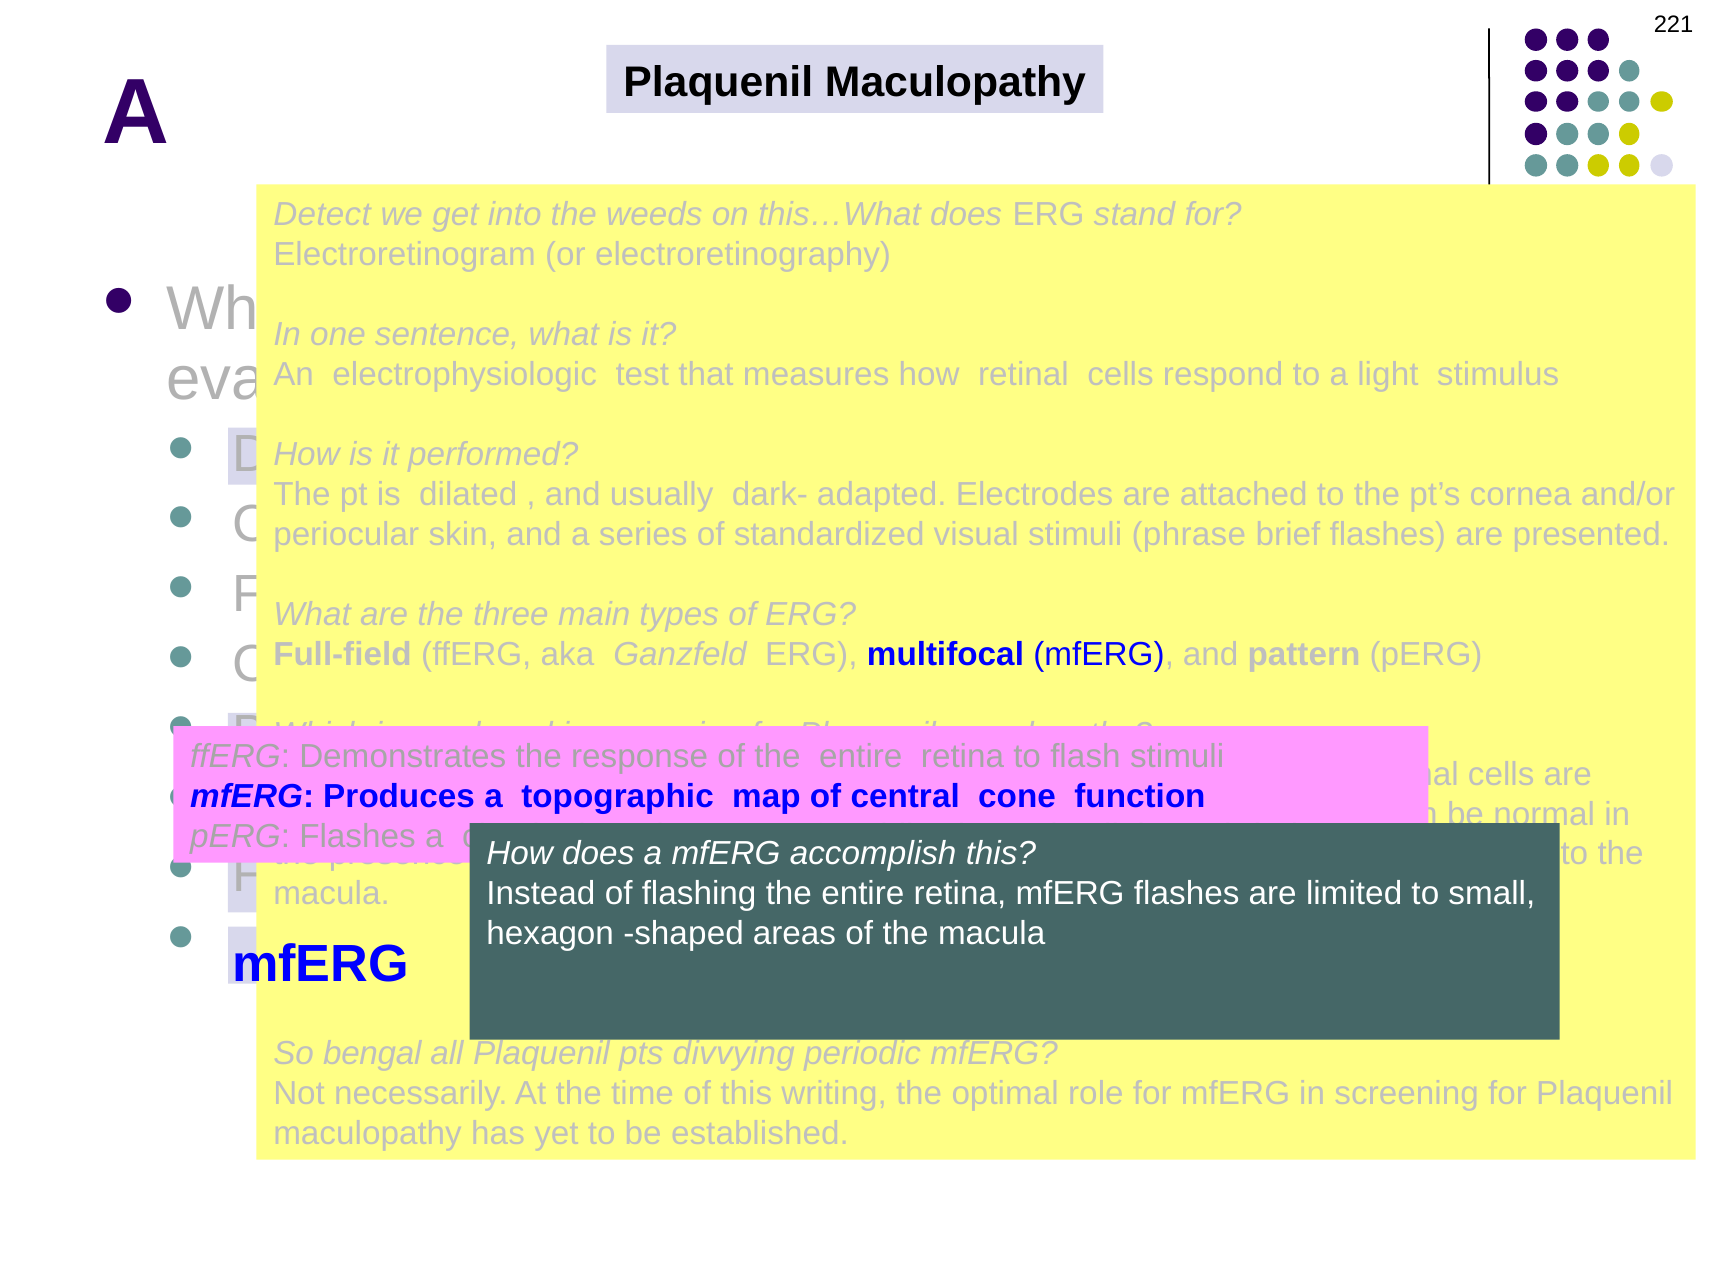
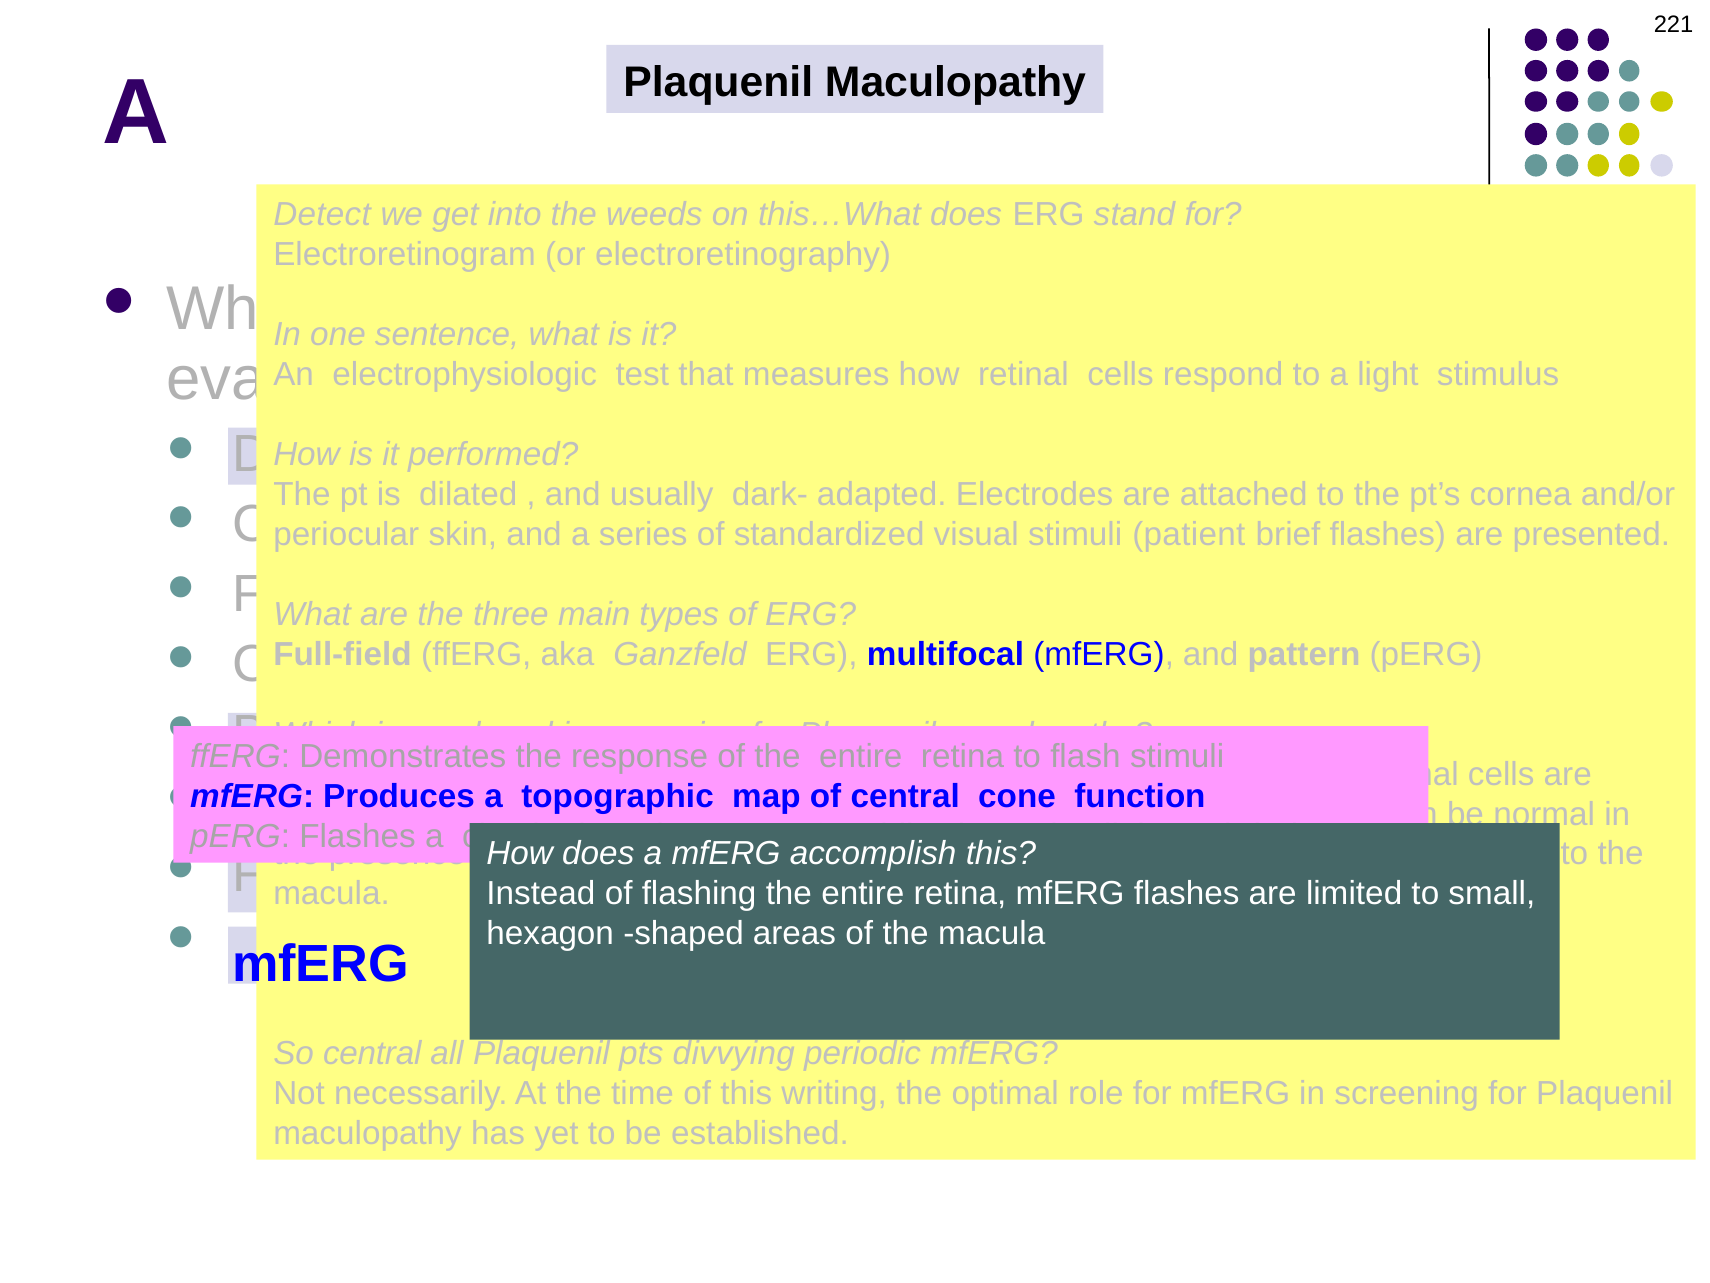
phrase: phrase -> patient
So bengal: bengal -> central
